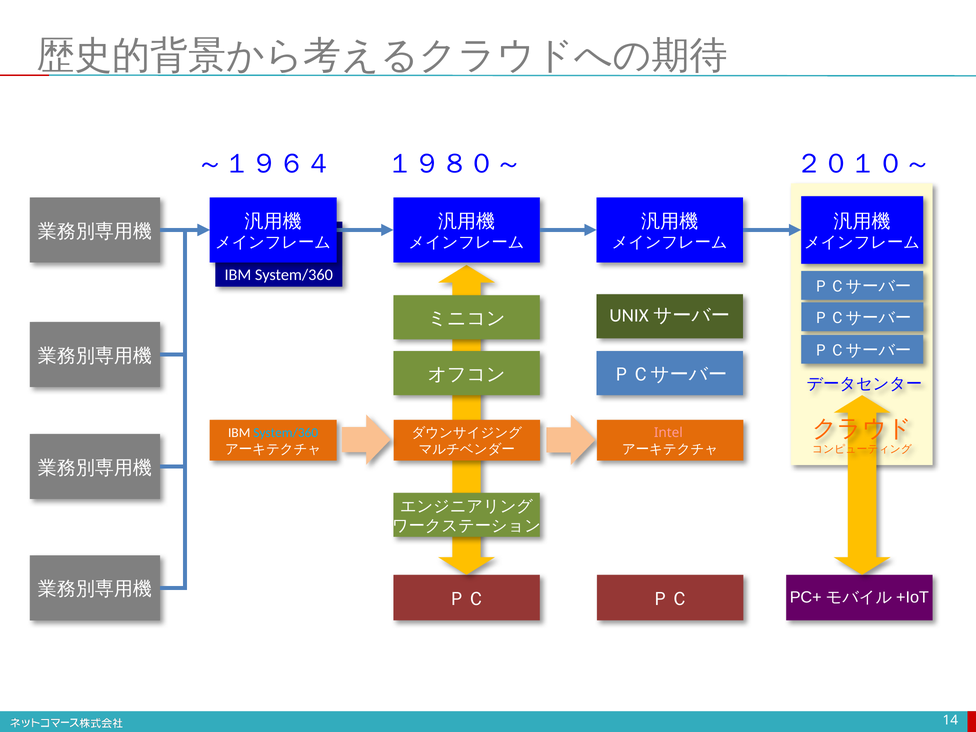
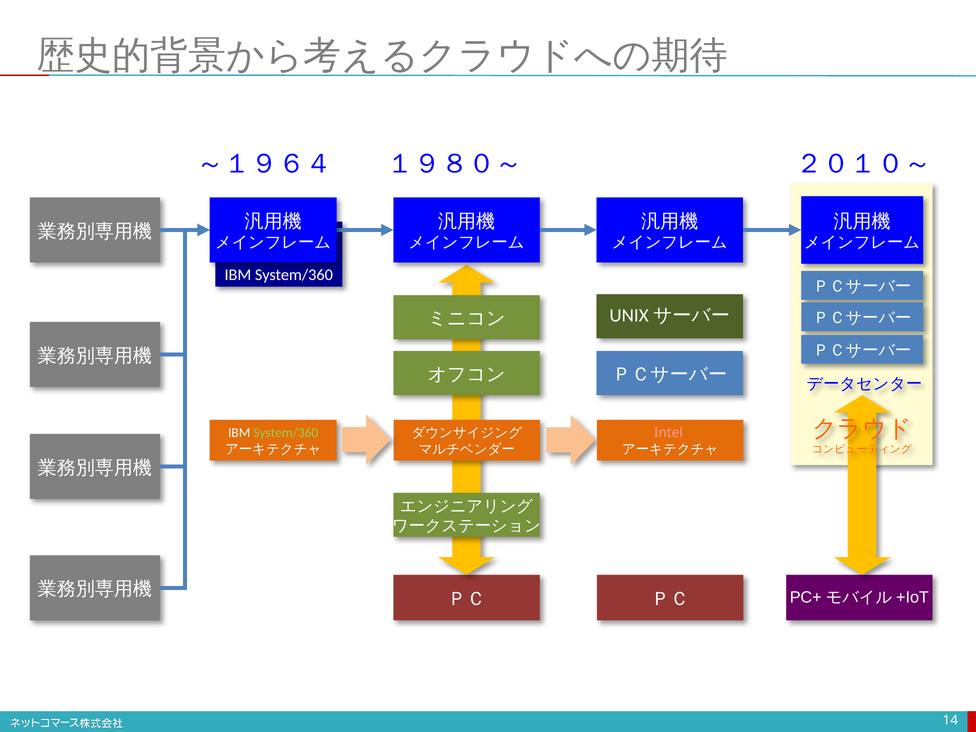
System/360 at (286, 433) colour: light blue -> light green
